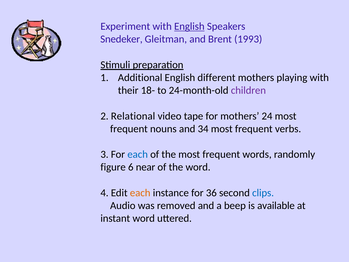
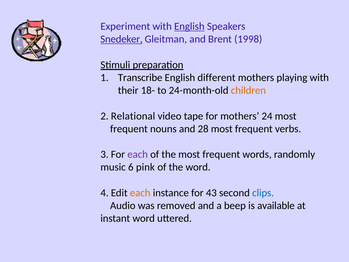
Snedeker underline: none -> present
1993: 1993 -> 1998
Additional: Additional -> Transcribe
children colour: purple -> orange
34: 34 -> 28
each at (138, 154) colour: blue -> purple
figure: figure -> music
near: near -> pink
36: 36 -> 43
